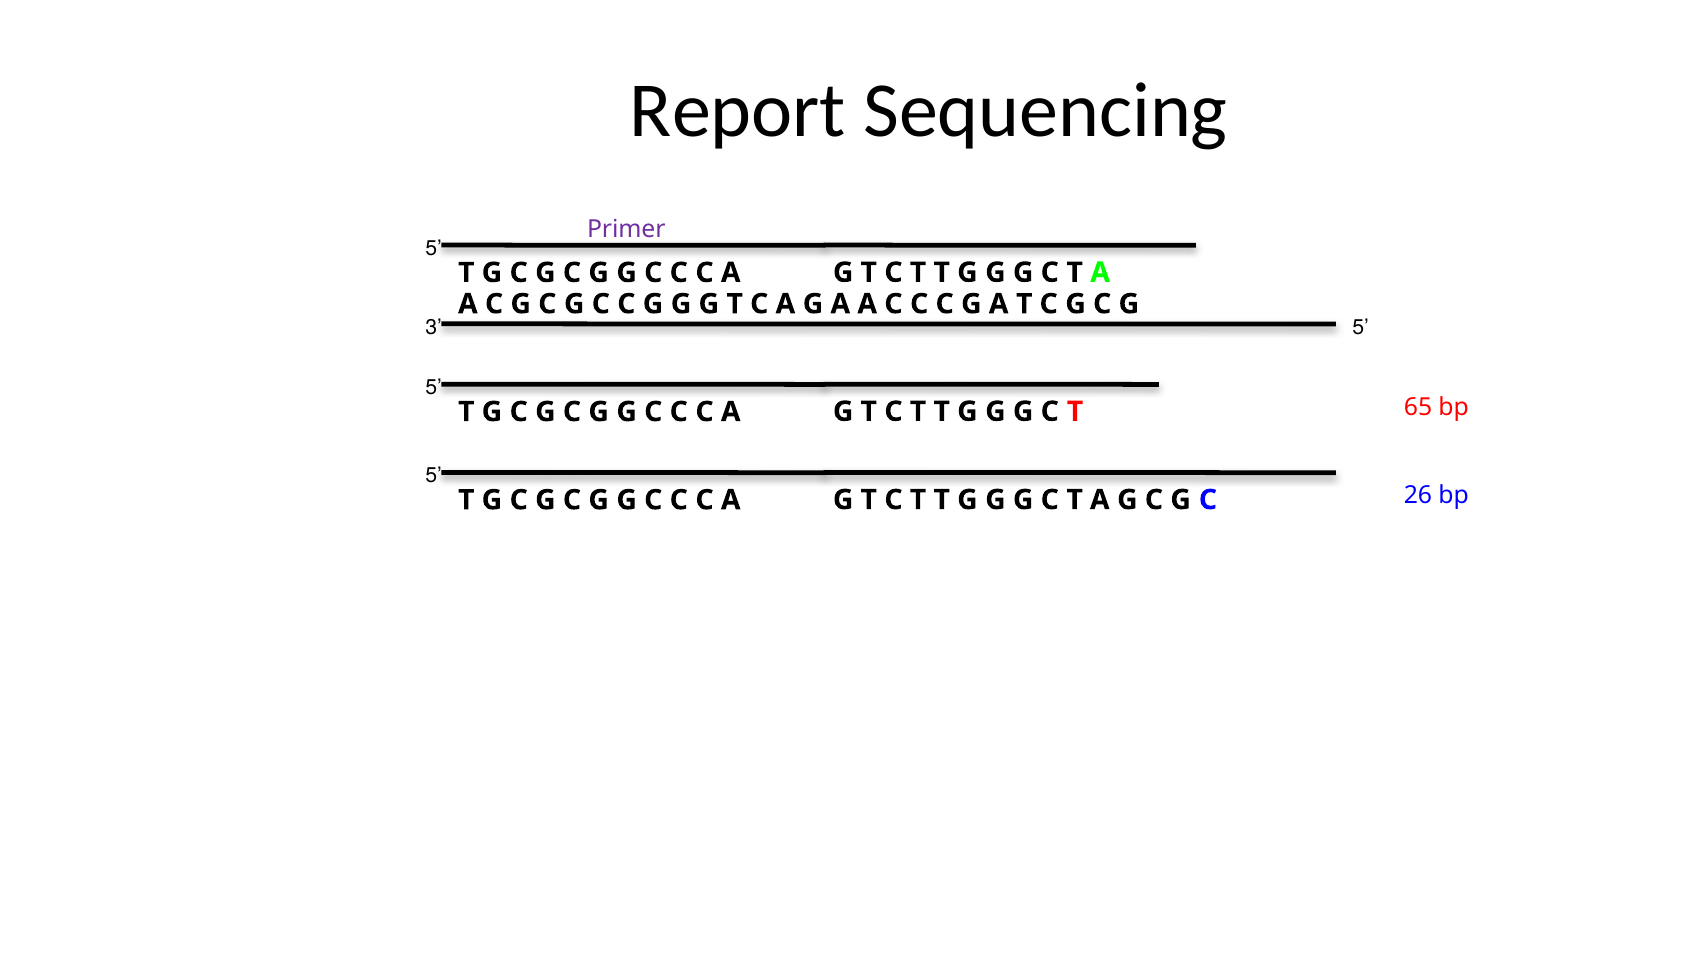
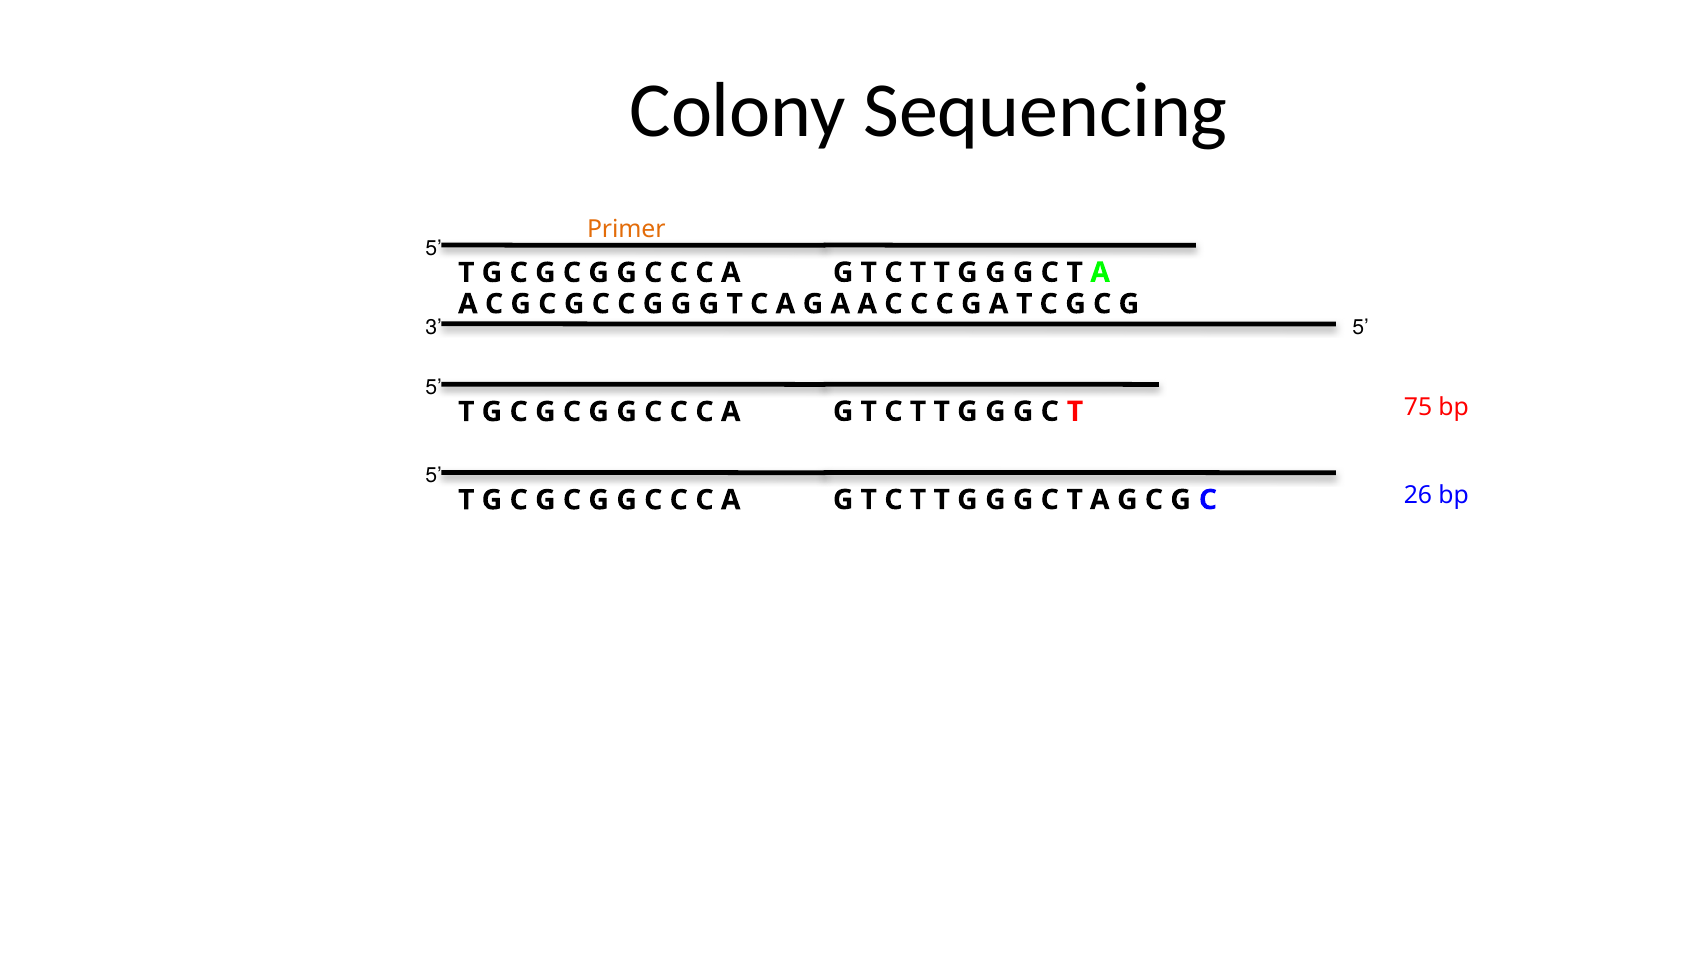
Report: Report -> Colony
Primer colour: purple -> orange
65: 65 -> 75
